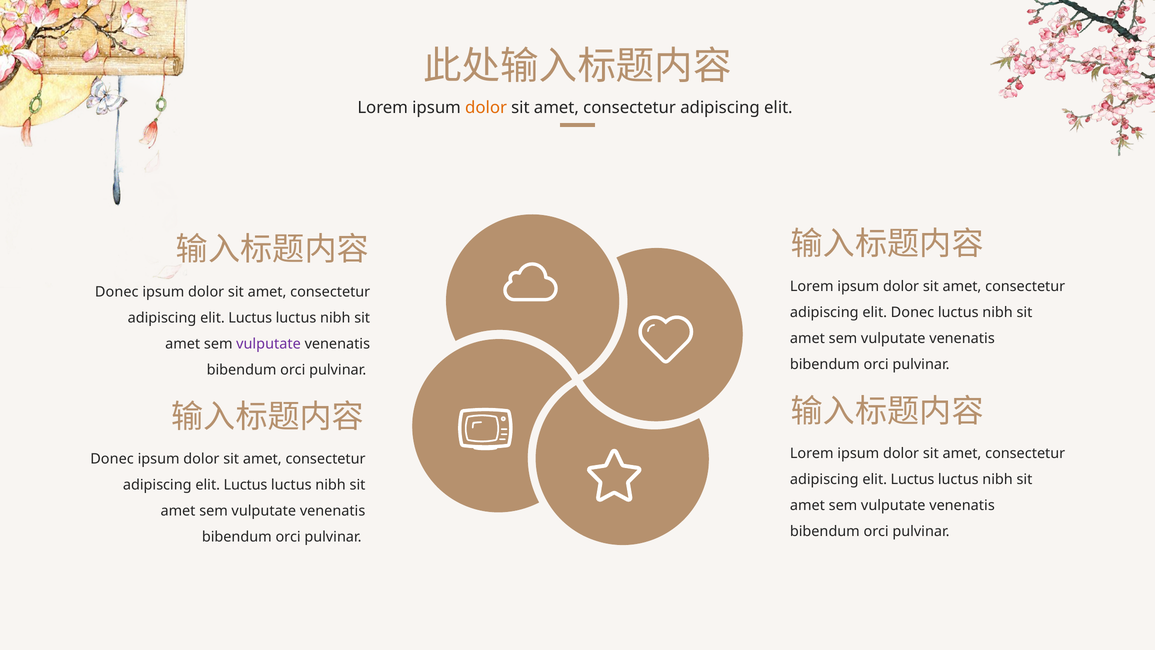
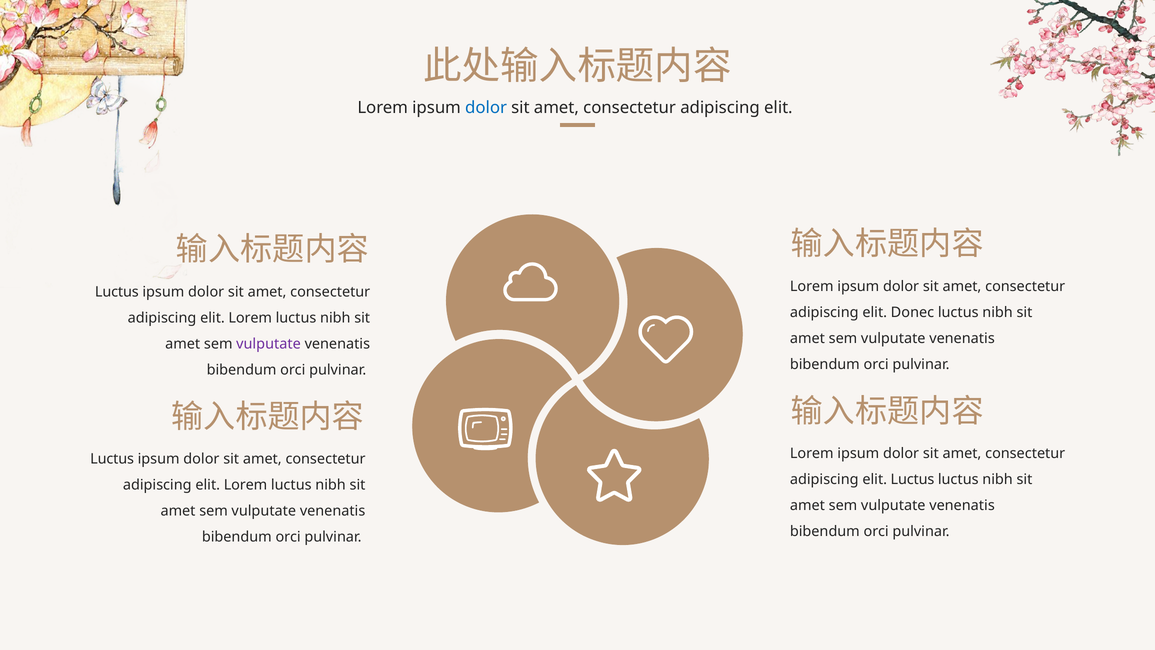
dolor at (486, 107) colour: orange -> blue
Donec at (117, 292): Donec -> Luctus
Luctus at (250, 318): Luctus -> Lorem
Donec at (112, 459): Donec -> Luctus
Luctus at (246, 485): Luctus -> Lorem
